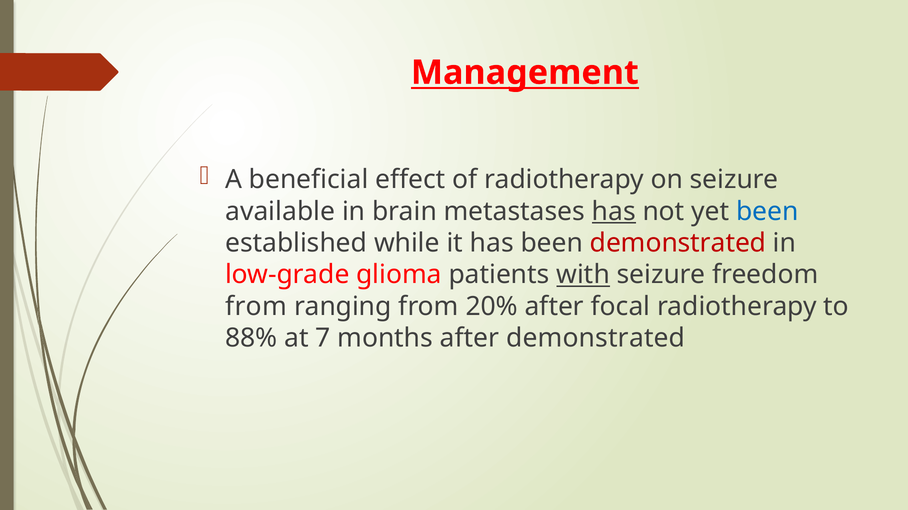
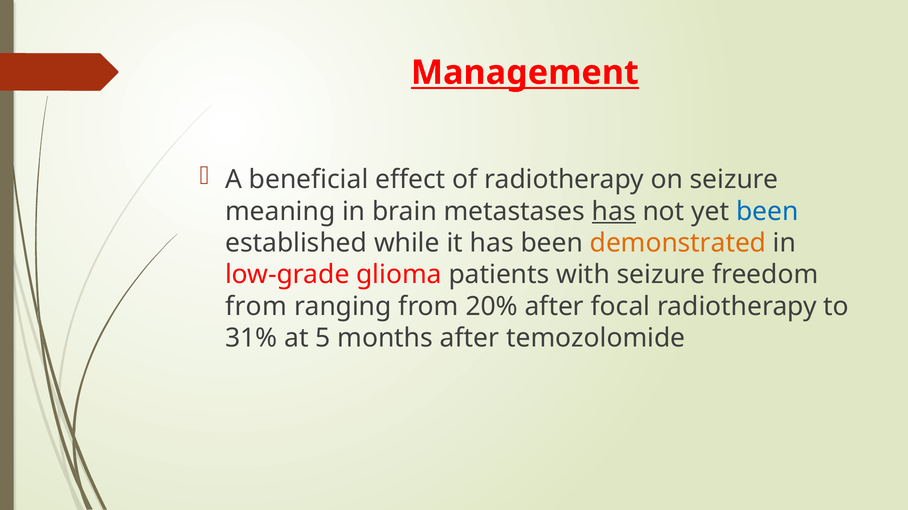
available: available -> meaning
demonstrated at (678, 243) colour: red -> orange
with underline: present -> none
88%: 88% -> 31%
7: 7 -> 5
after demonstrated: demonstrated -> temozolomide
